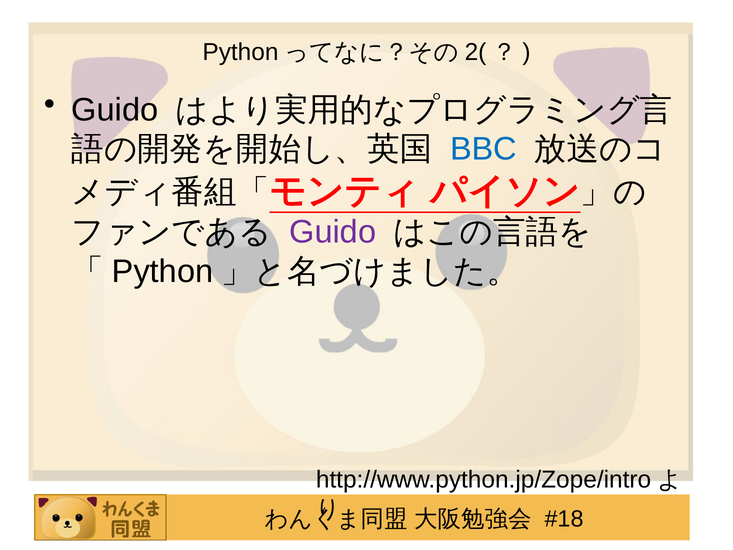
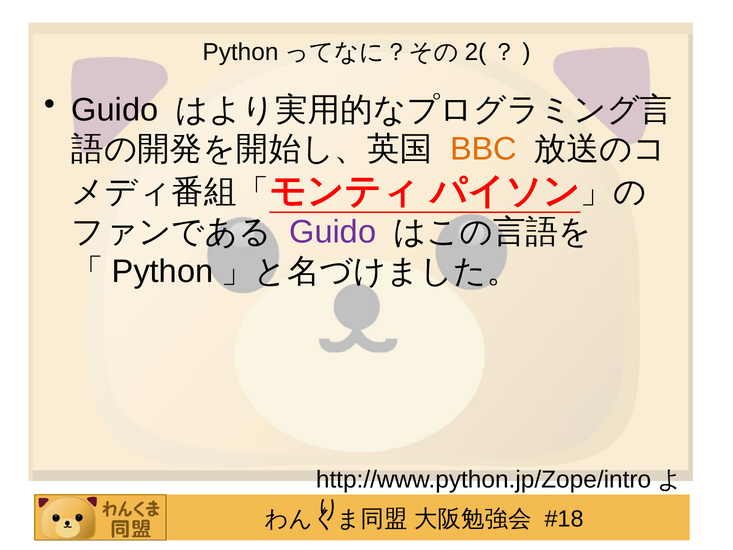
BBC colour: blue -> orange
